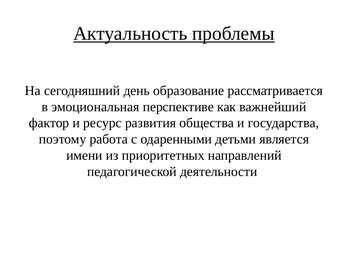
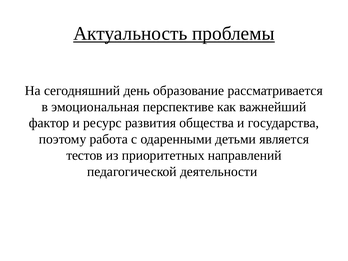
имени: имени -> тестов
